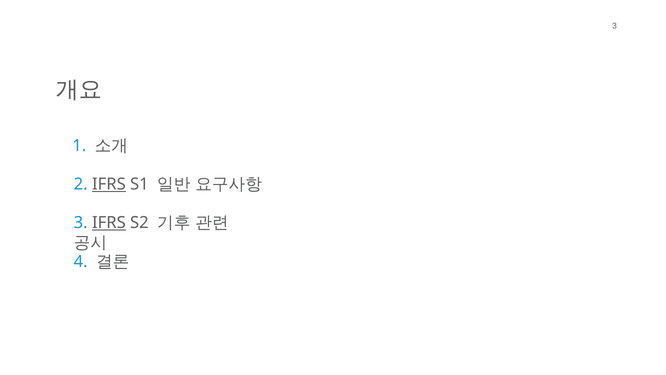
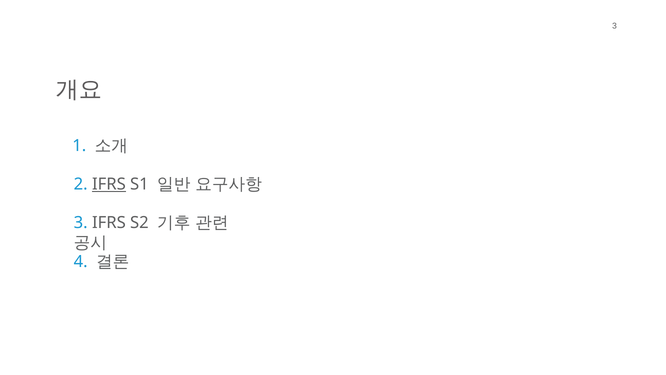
IFRS at (109, 223) underline: present -> none
